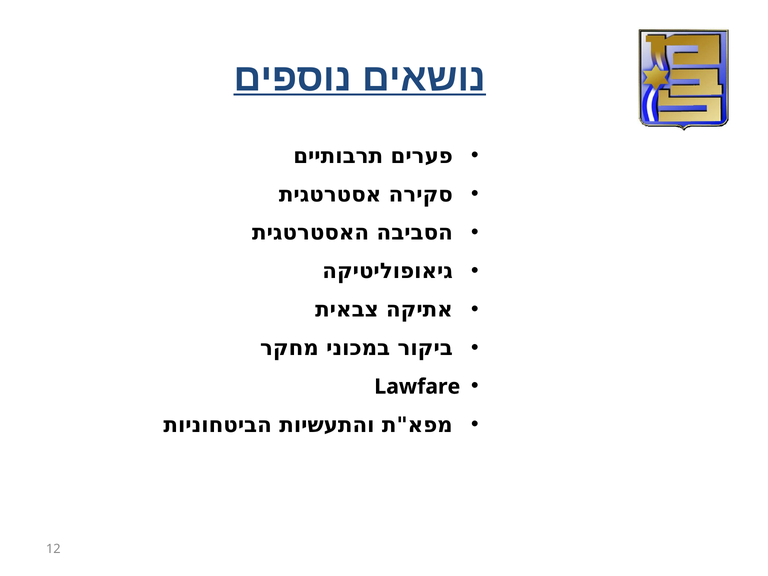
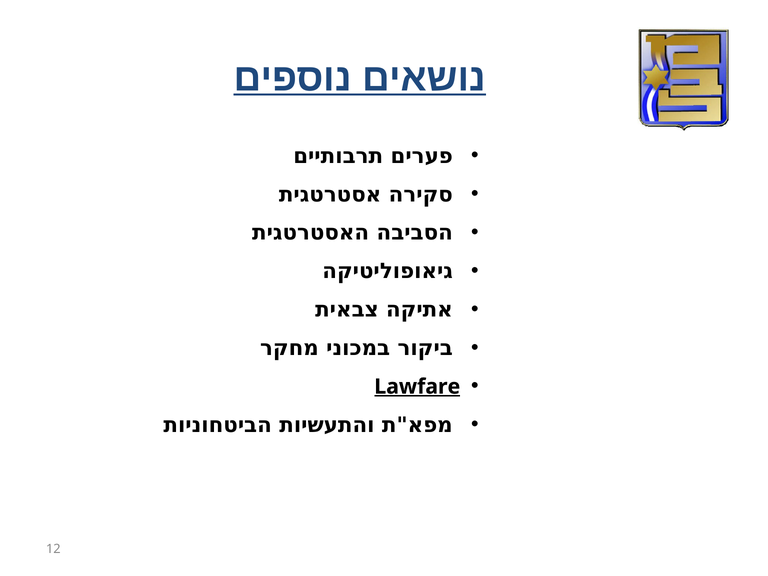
Lawfare underline: none -> present
